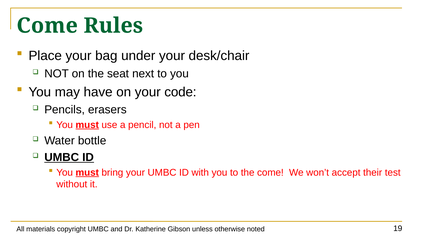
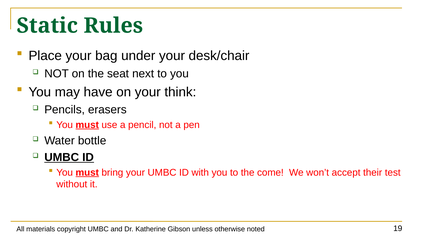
Come at (47, 26): Come -> Static
code: code -> think
